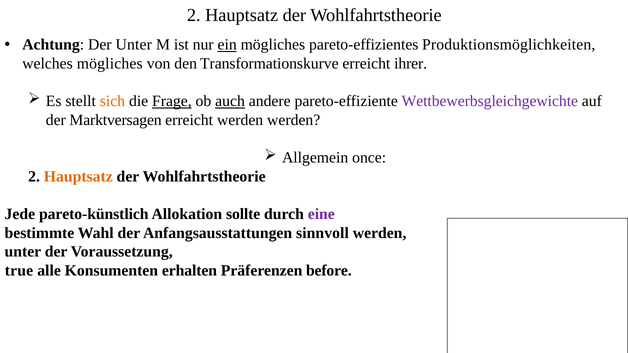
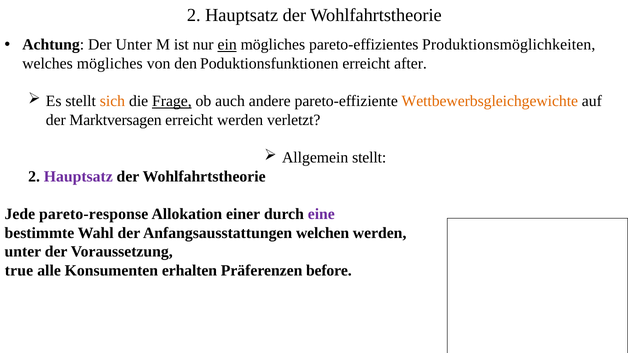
Transformationskurve: Transformationskurve -> Poduktionsfunktionen
ihrer: ihrer -> after
auch underline: present -> none
Wettbewerbsgleichgewichte colour: purple -> orange
werden werden: werden -> verletzt
Allgemein once: once -> stellt
Hauptsatz at (78, 177) colour: orange -> purple
pareto-künstlich: pareto-künstlich -> pareto-response
sollte: sollte -> einer
sinnvoll: sinnvoll -> welchen
